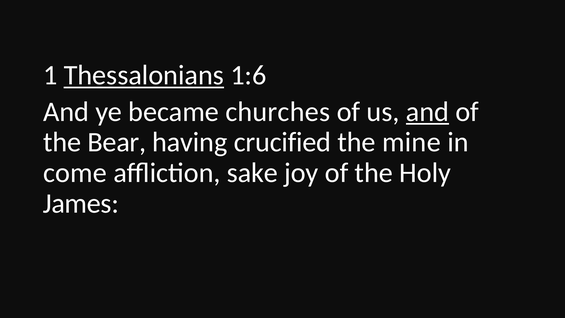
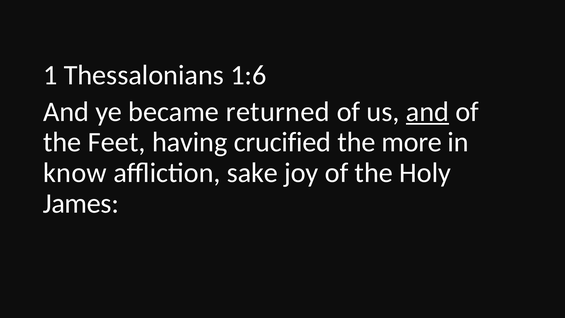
Thessalonians underline: present -> none
churches: churches -> returned
Bear: Bear -> Feet
mine: mine -> more
come: come -> know
